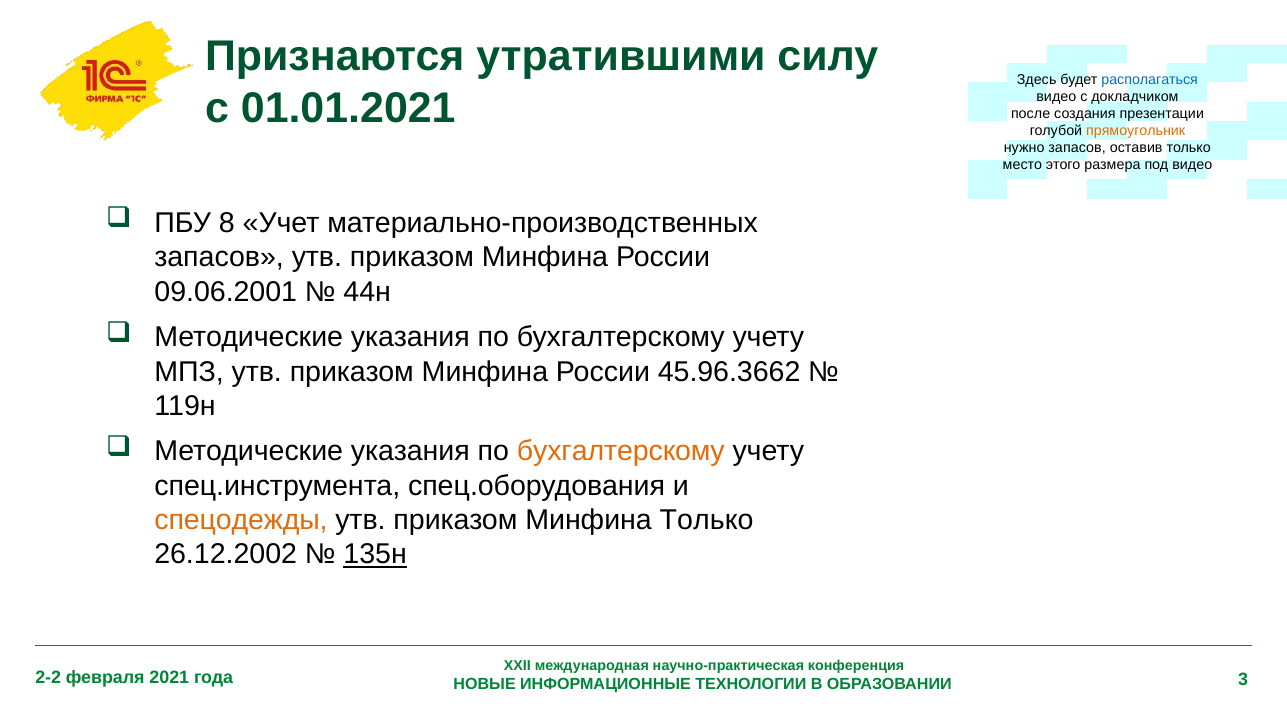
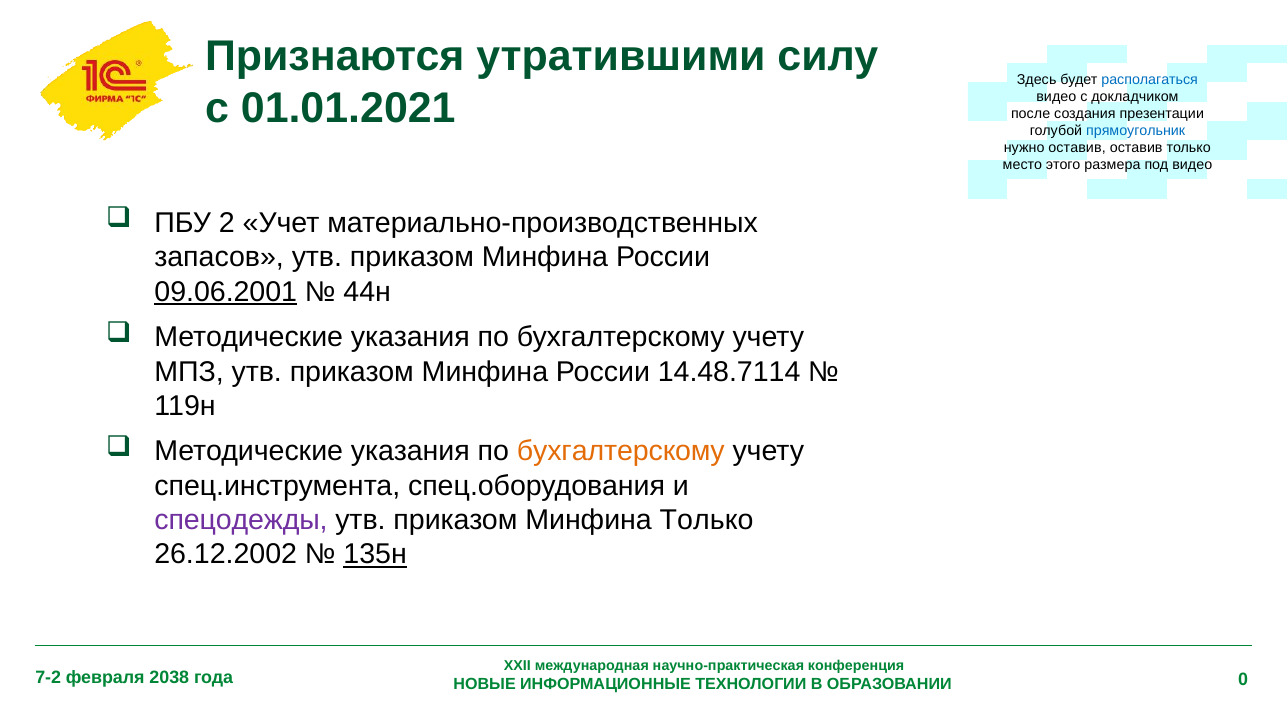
прямоугольник colour: orange -> blue
нужно запасов: запасов -> оставив
8: 8 -> 2
09.06.2001 underline: none -> present
45.96.3662: 45.96.3662 -> 14.48.7114
спецодежды colour: orange -> purple
2-2: 2-2 -> 7-2
2021: 2021 -> 2038
3: 3 -> 0
